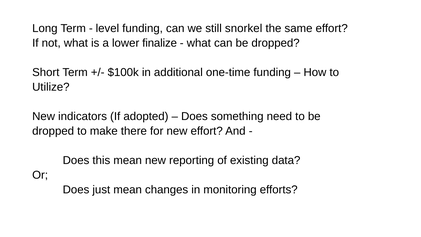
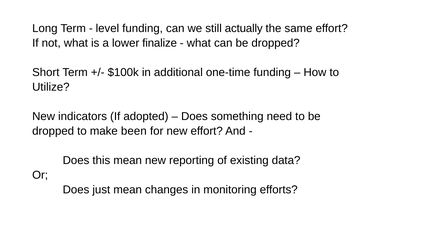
snorkel: snorkel -> actually
there: there -> been
